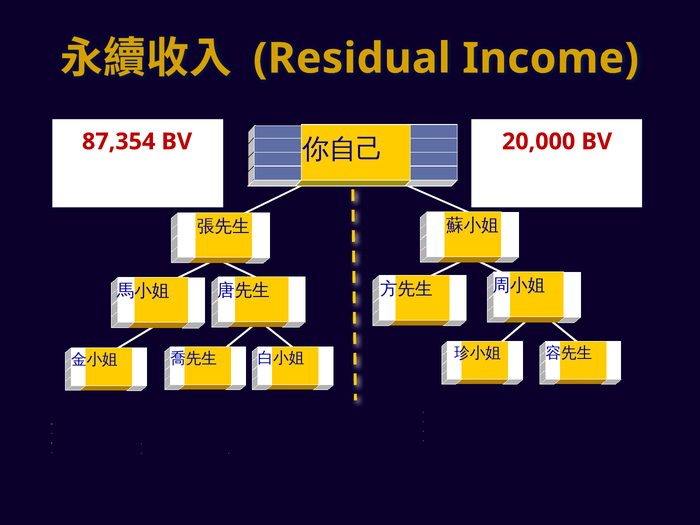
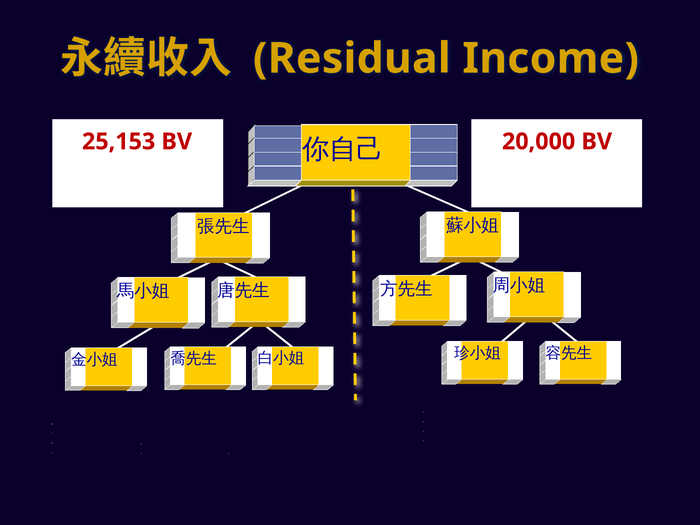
87,354: 87,354 -> 25,153
